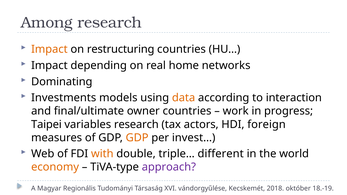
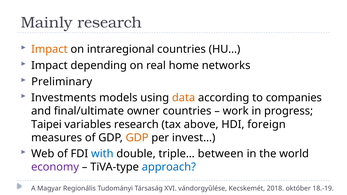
Among: Among -> Mainly
restructuring: restructuring -> intraregional
Dominating: Dominating -> Preliminary
interaction: interaction -> companies
actors: actors -> above
with colour: orange -> blue
different: different -> between
economy colour: orange -> purple
approach colour: purple -> blue
